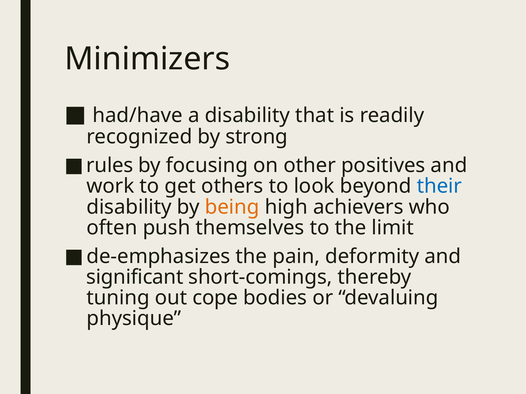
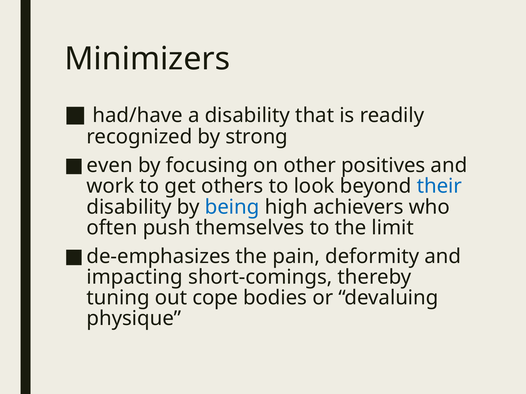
rules: rules -> even
being colour: orange -> blue
significant: significant -> impacting
